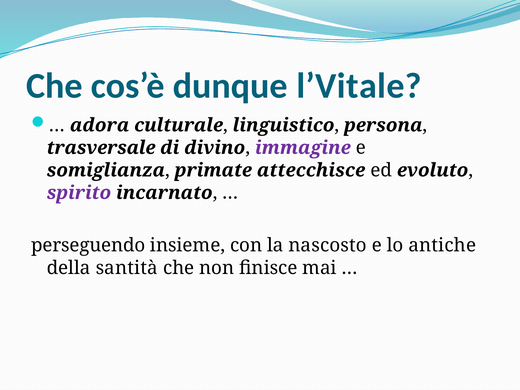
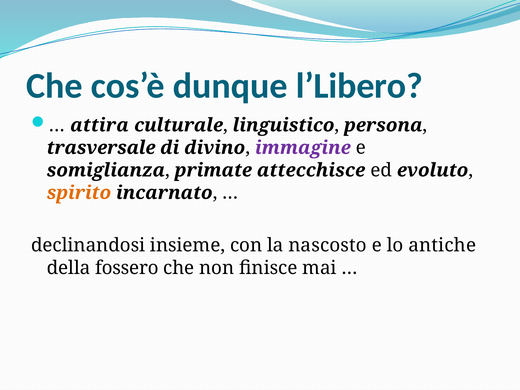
l’Vitale: l’Vitale -> l’Libero
adora: adora -> attira
spirito colour: purple -> orange
perseguendo: perseguendo -> declinandosi
santità: santità -> fossero
